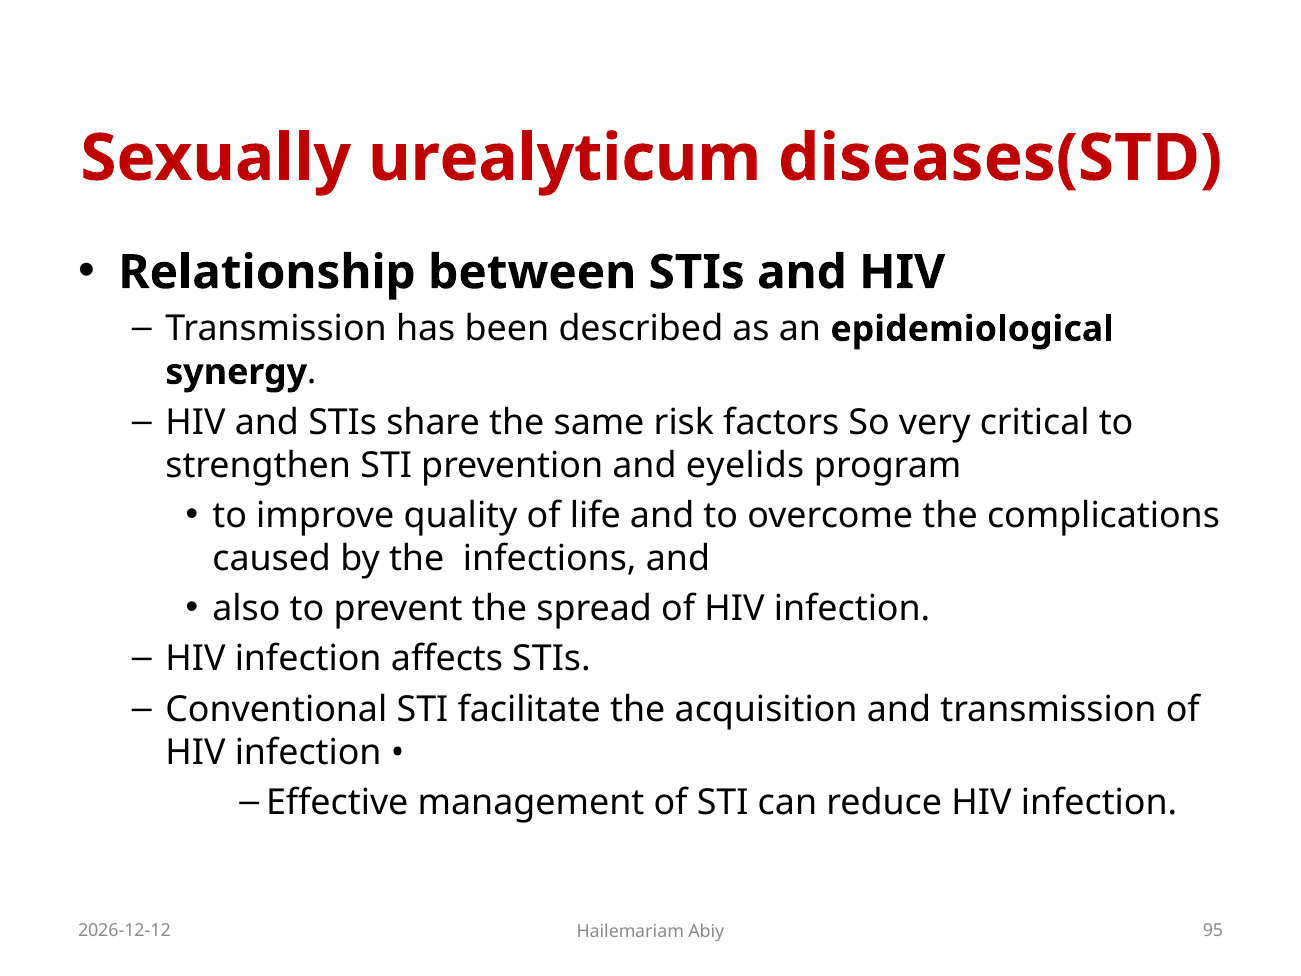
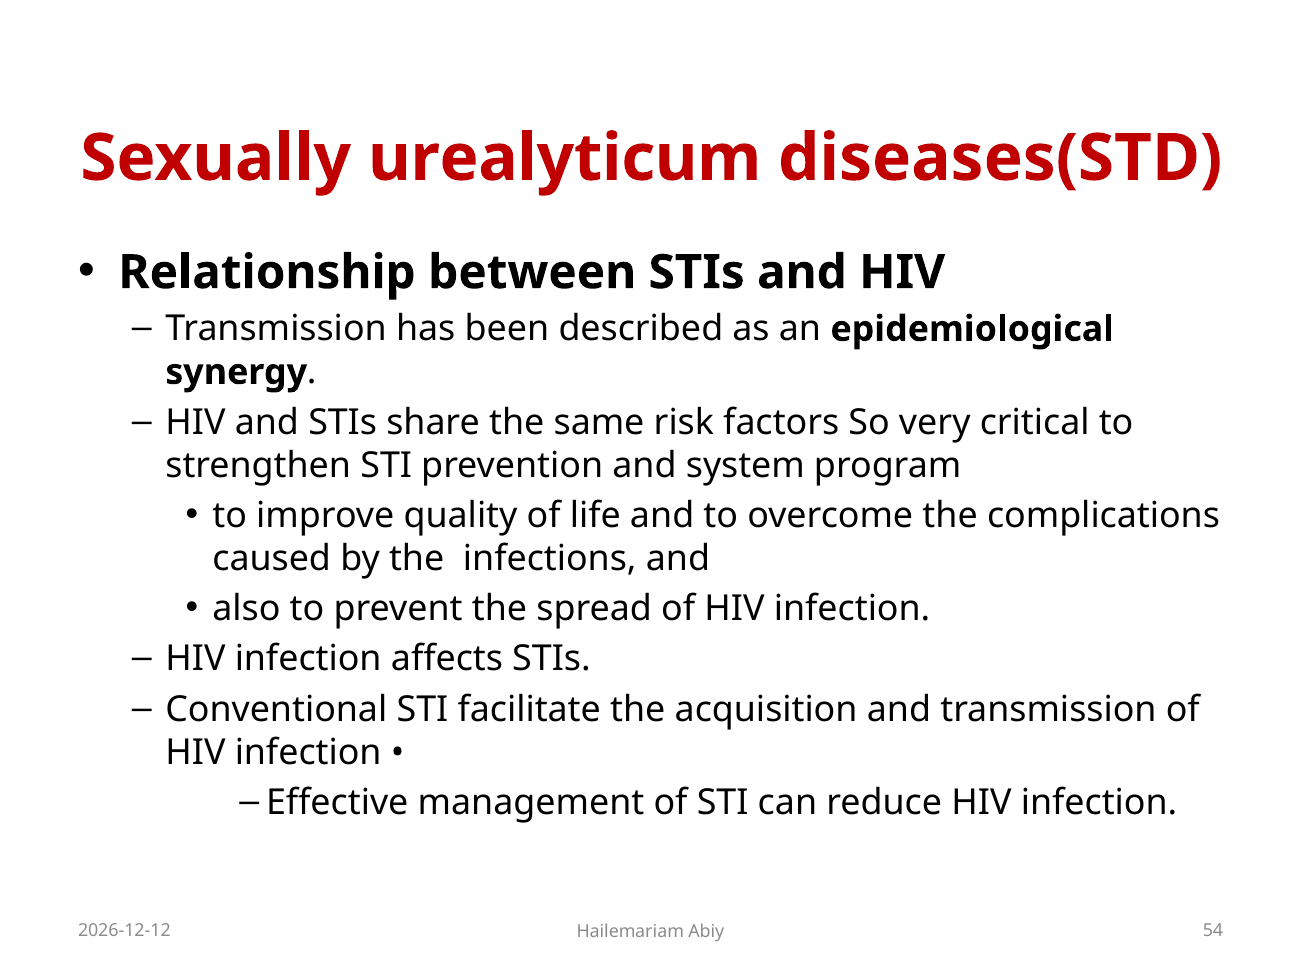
eyelids: eyelids -> system
95: 95 -> 54
